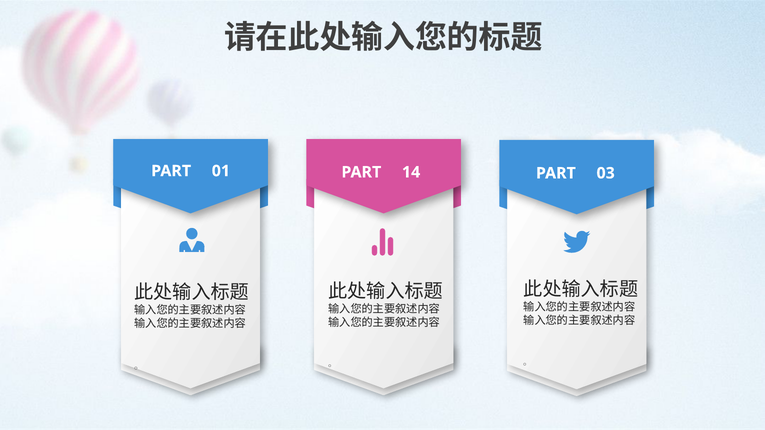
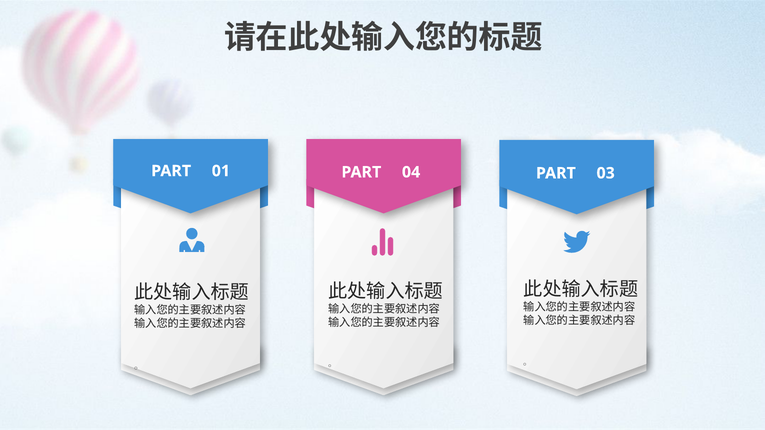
14: 14 -> 04
